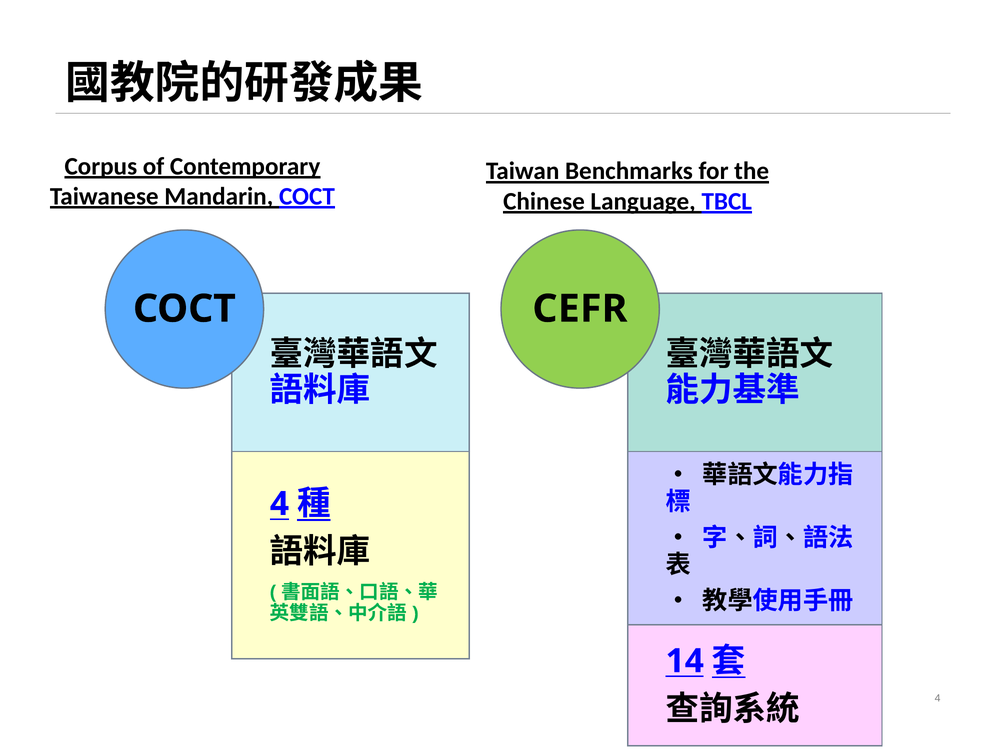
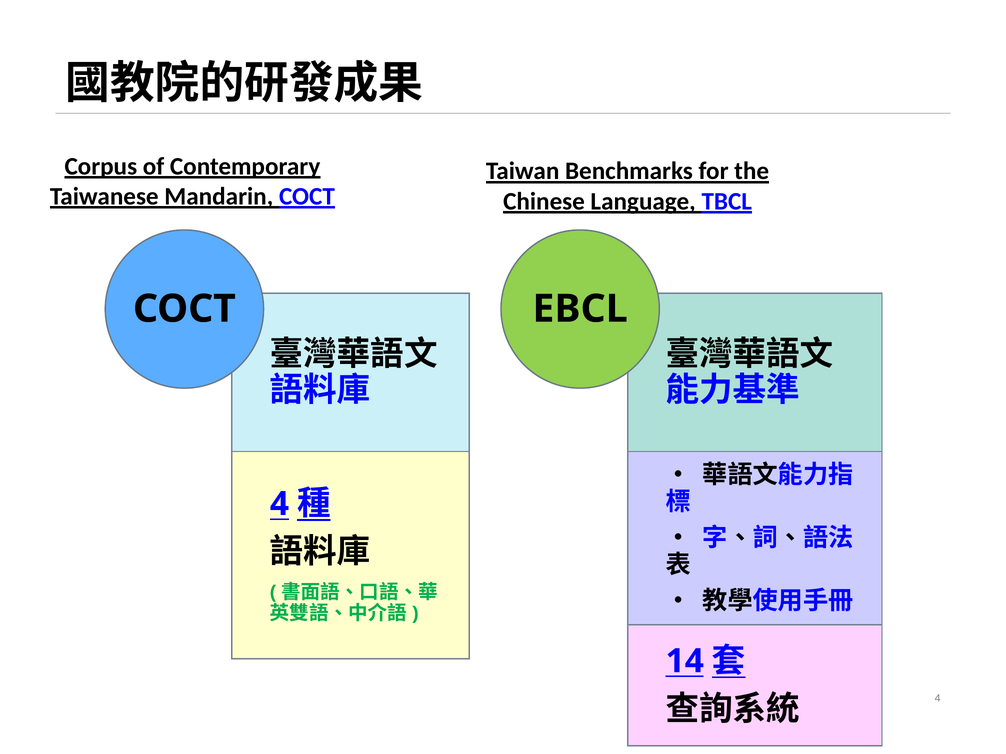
CEFR: CEFR -> EBCL
